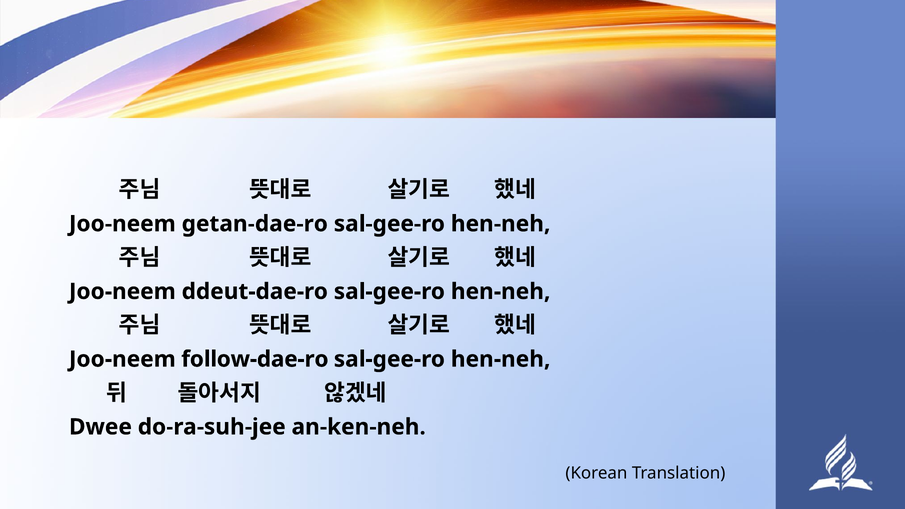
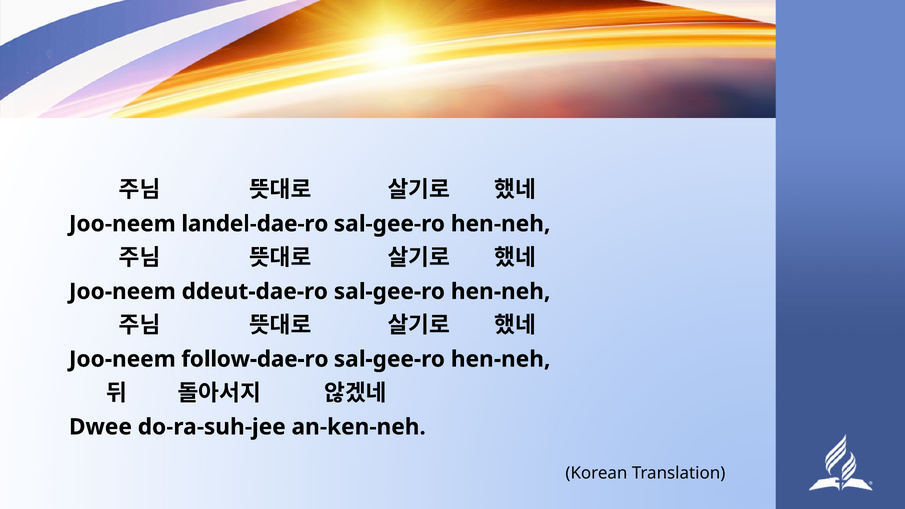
getan-dae-ro: getan-dae-ro -> landel-dae-ro
